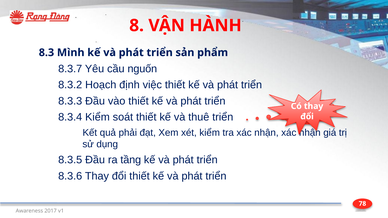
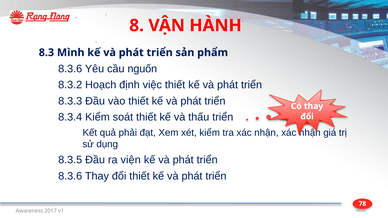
8.3.7 at (70, 69): 8.3.7 -> 8.3.6
thuê: thuê -> thấu
tầng: tầng -> viện
